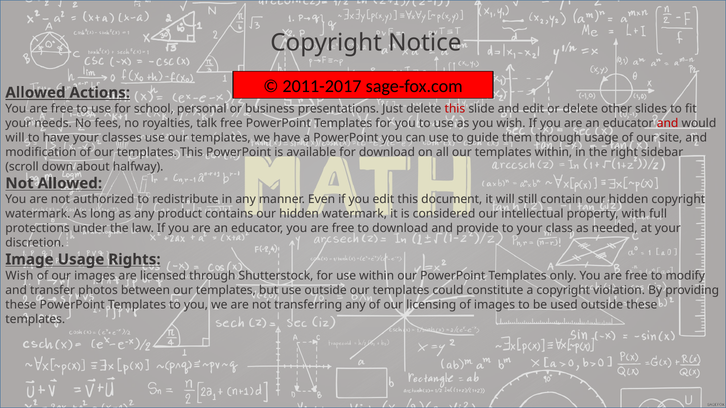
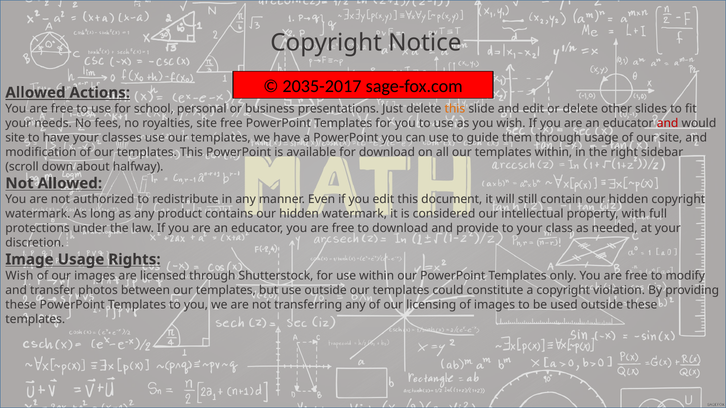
2011-2017: 2011-2017 -> 2035-2017
this at (455, 109) colour: red -> orange
royalties talk: talk -> site
will at (15, 138): will -> site
